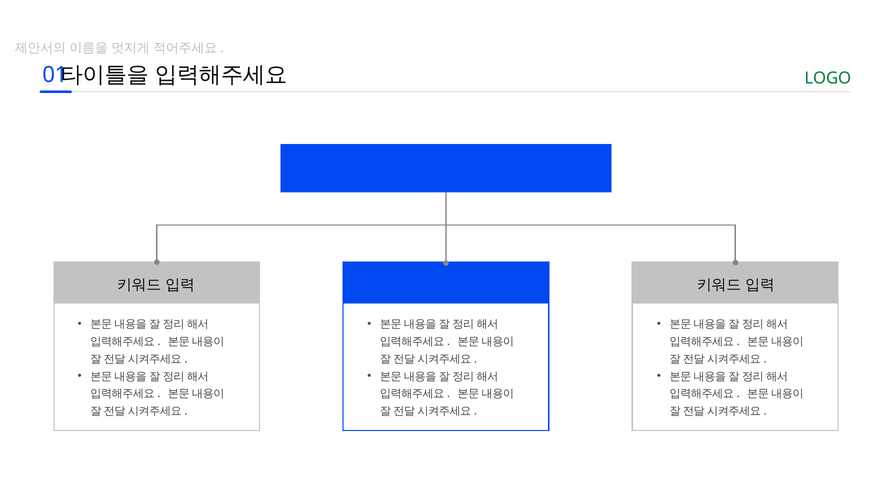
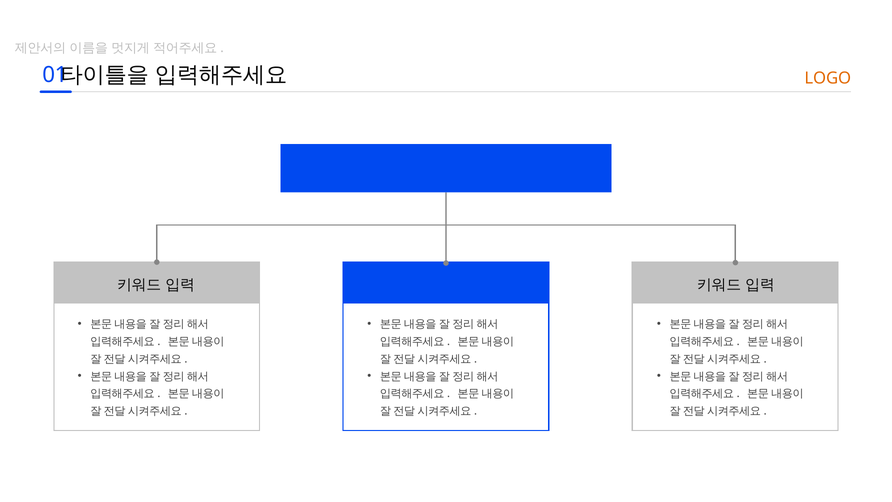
LOGO colour: green -> orange
